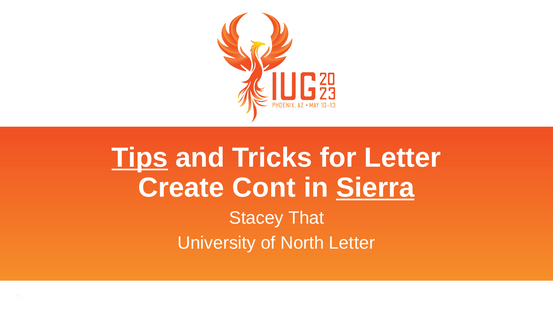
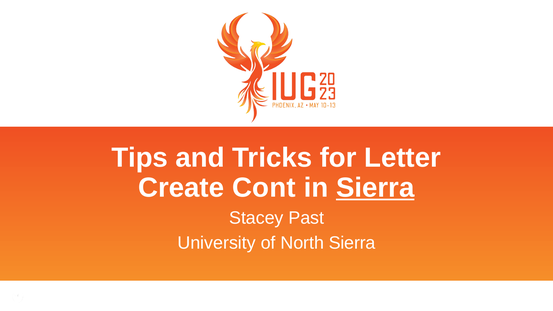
Tips underline: present -> none
That: That -> Past
North Letter: Letter -> Sierra
